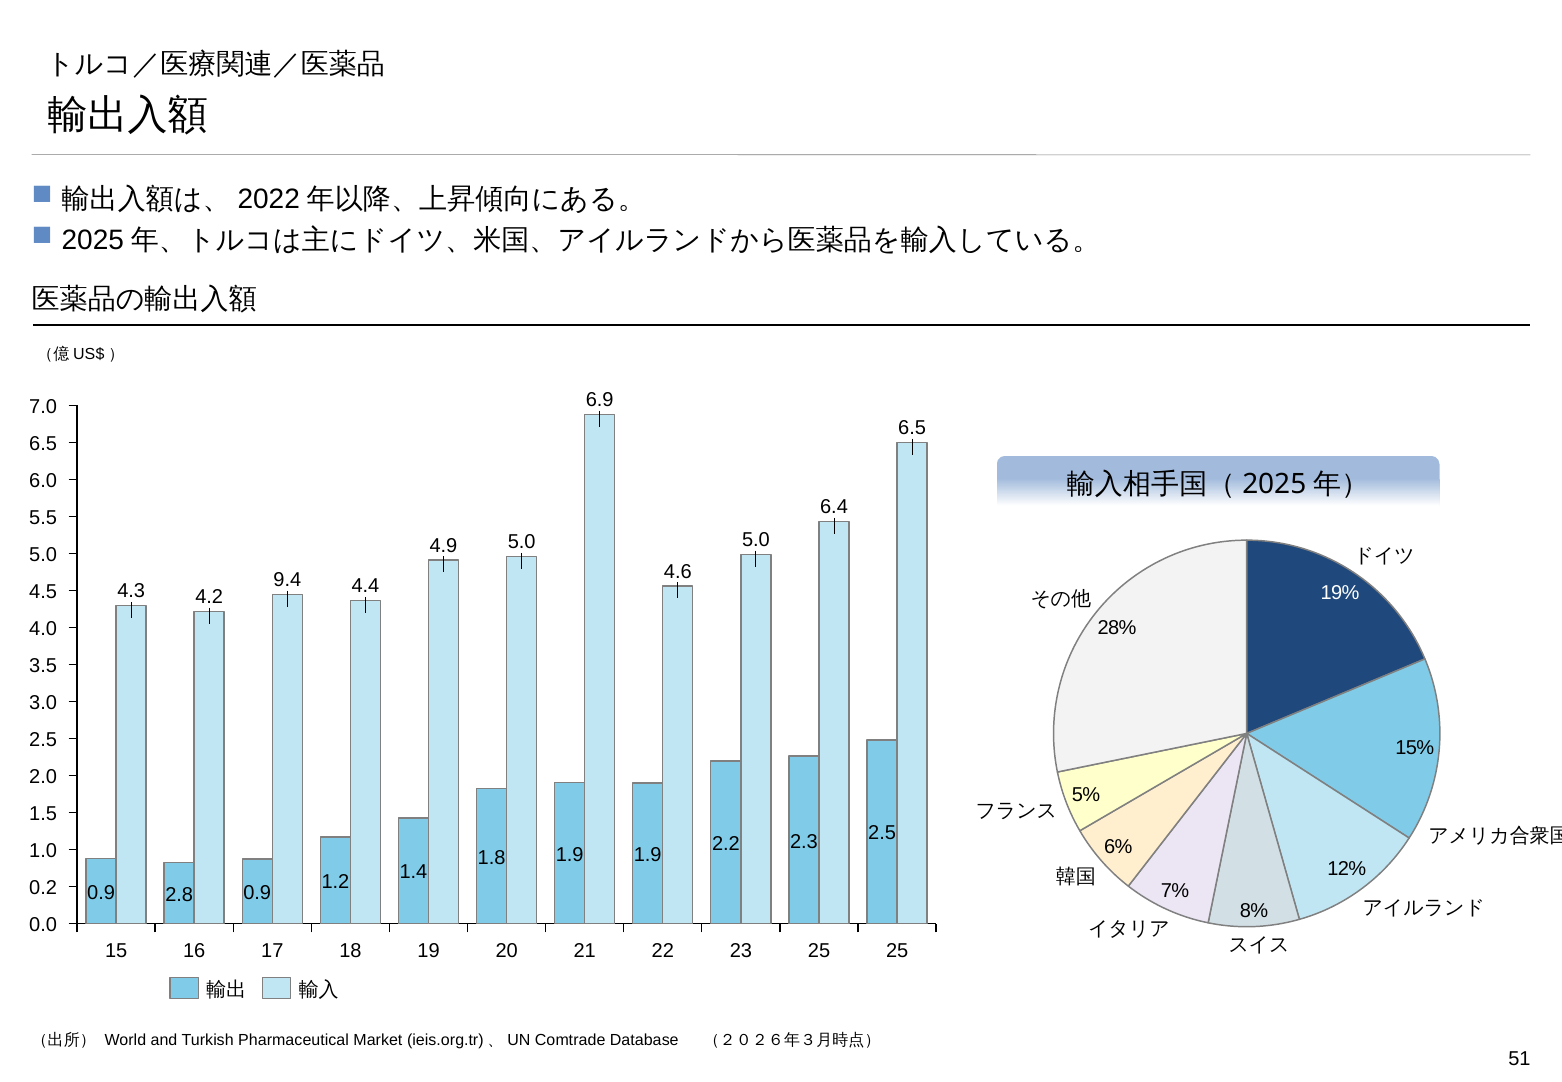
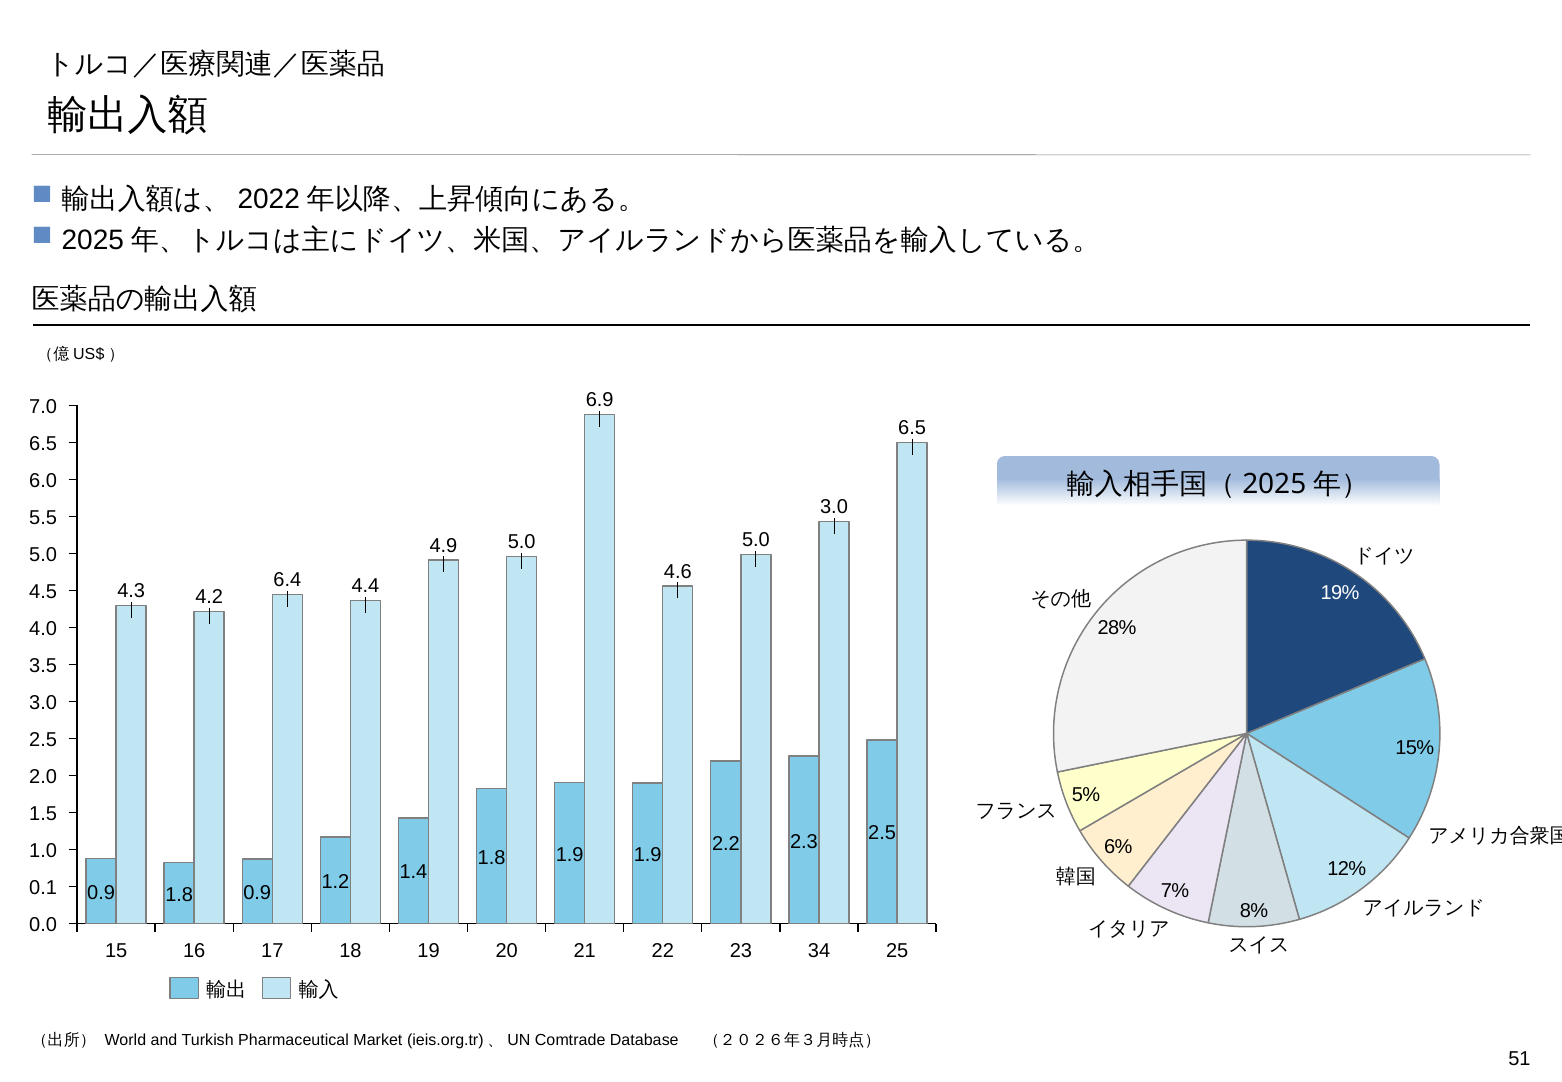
6.4 at (834, 507): 6.4 -> 3.0
9.4: 9.4 -> 6.4
0.2: 0.2 -> 0.1
2.8 at (179, 894): 2.8 -> 1.8
23 25: 25 -> 34
